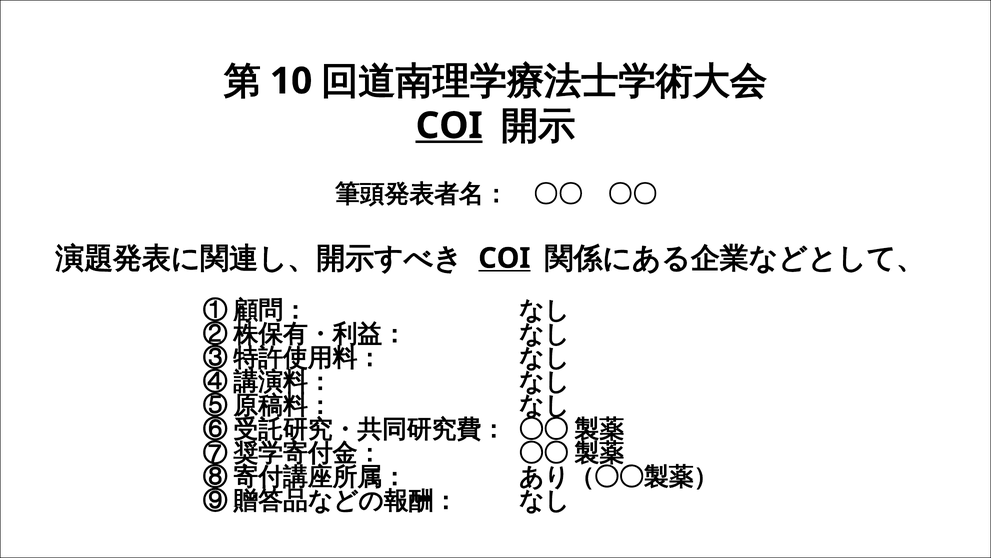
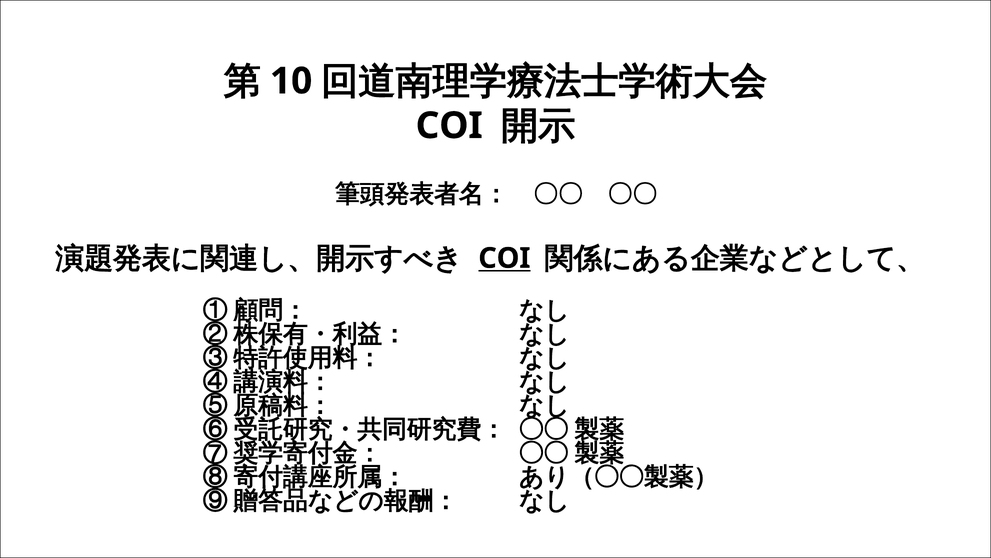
COI at (449, 126) underline: present -> none
